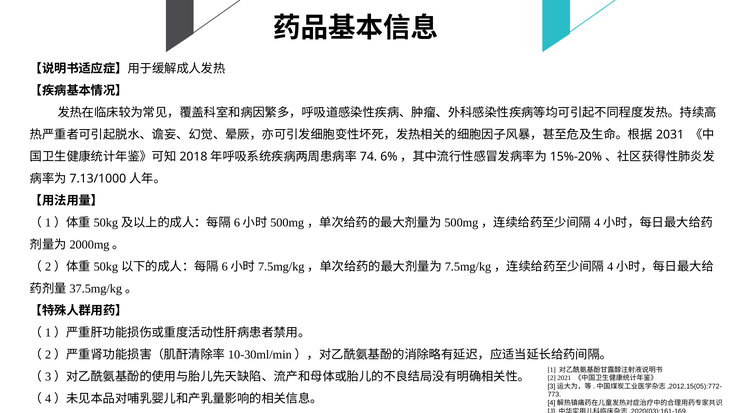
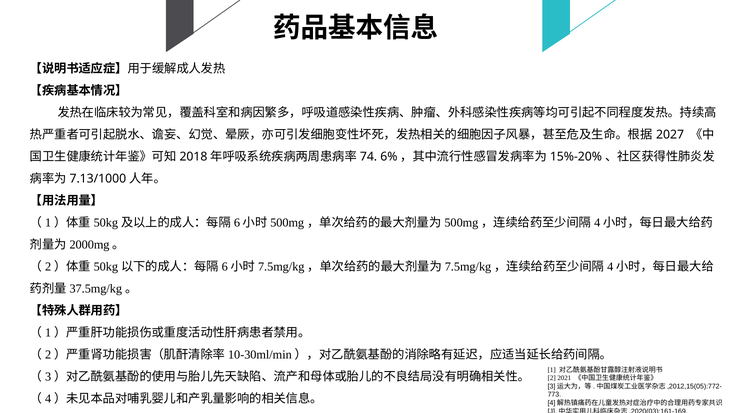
2031: 2031 -> 2027
